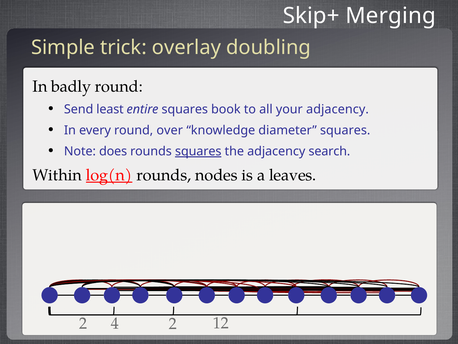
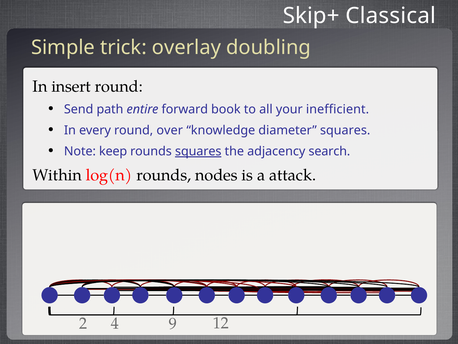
Merging: Merging -> Classical
badly: badly -> insert
least: least -> path
entire squares: squares -> forward
your adjacency: adjacency -> inefficient
does: does -> keep
log(n underline: present -> none
leaves: leaves -> attack
2 2: 2 -> 9
